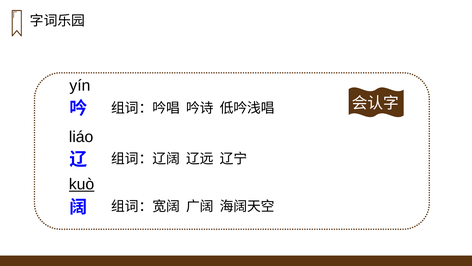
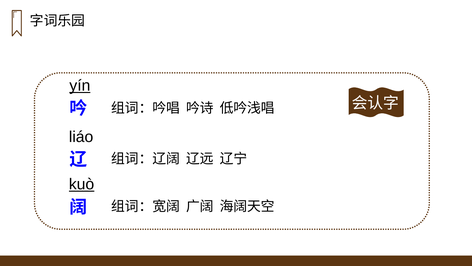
yín underline: none -> present
